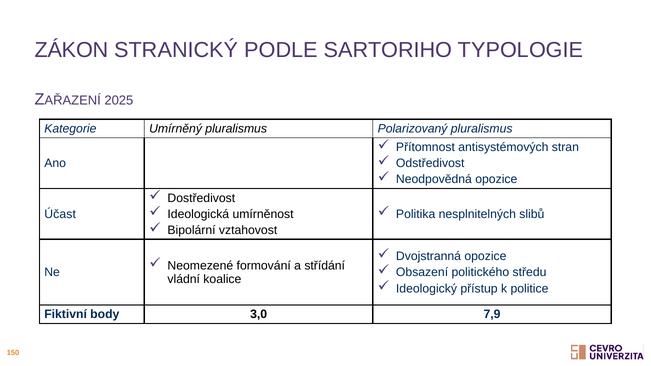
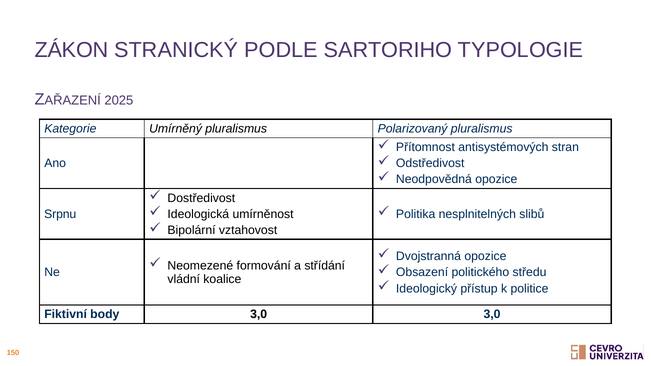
Účast: Účast -> Srpnu
3,0 7,9: 7,9 -> 3,0
